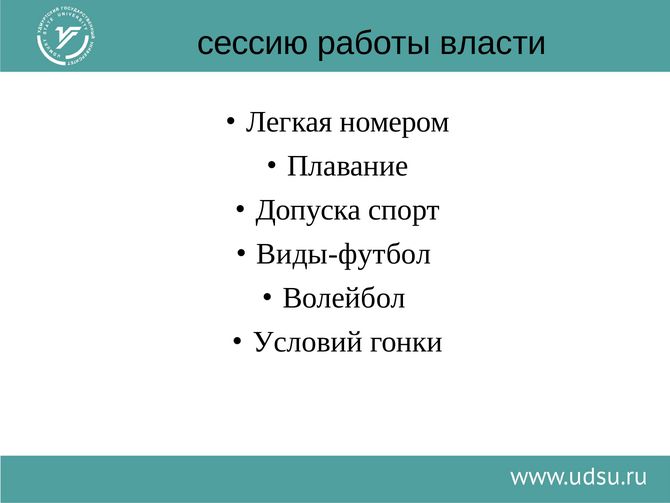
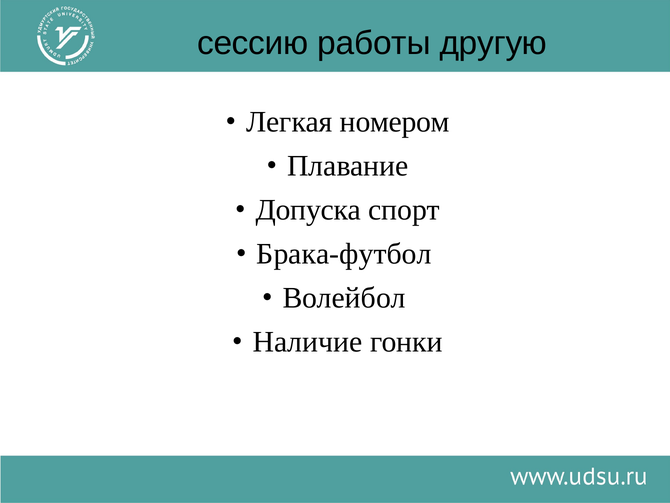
власти: власти -> другую
Виды-футбол: Виды-футбол -> Брака-футбол
Условий: Условий -> Наличие
